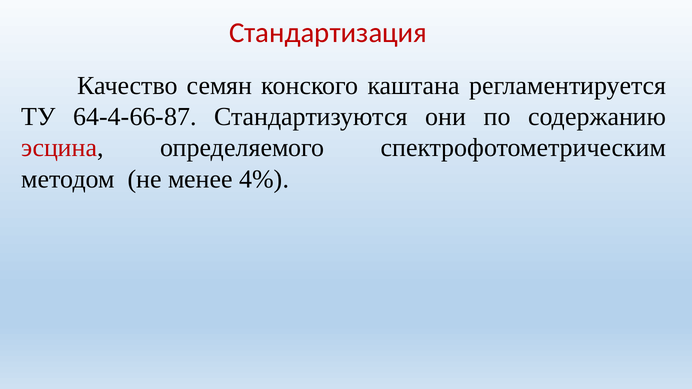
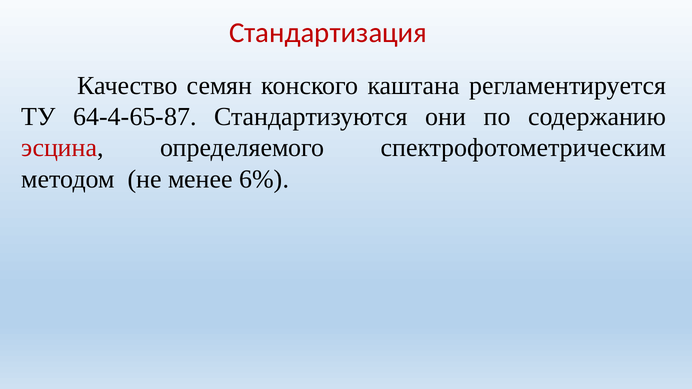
64-4-66-87: 64-4-66-87 -> 64-4-65-87
4%: 4% -> 6%
